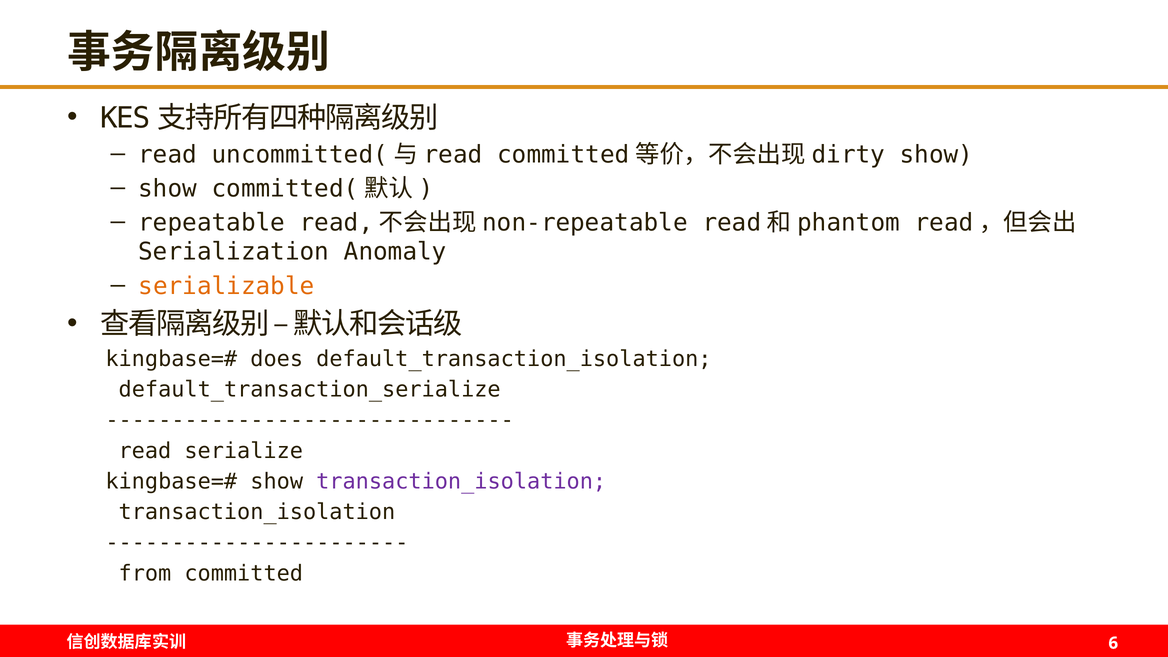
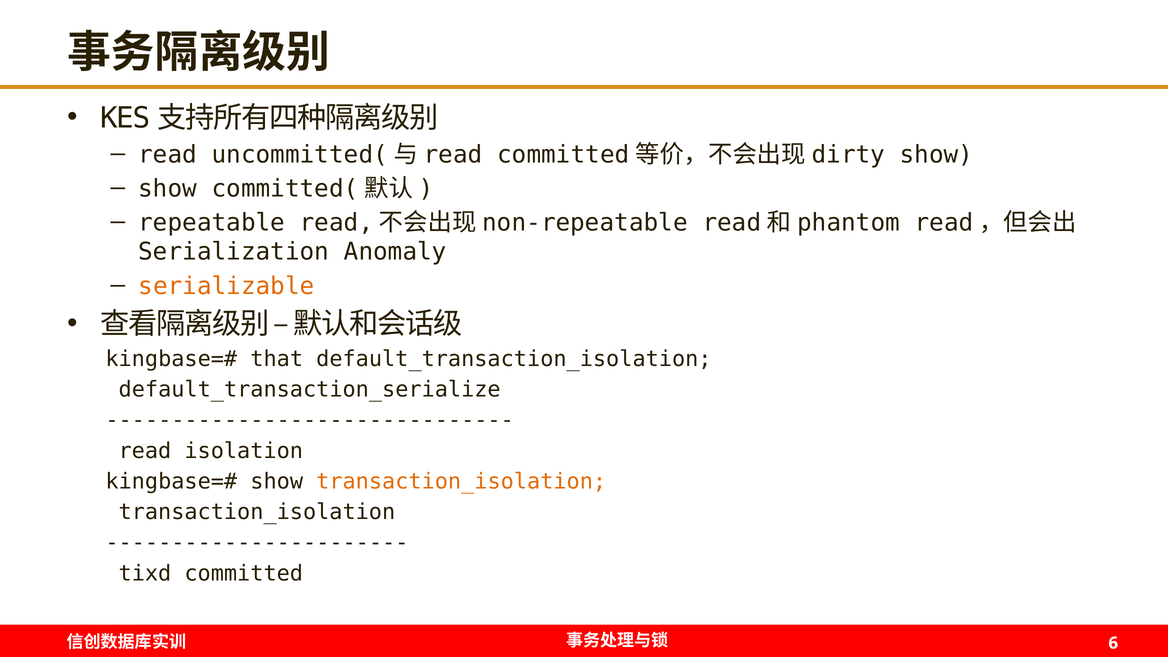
does: does -> that
serialize: serialize -> isolation
transaction_isolation at (461, 481) colour: purple -> orange
from: from -> tixd
